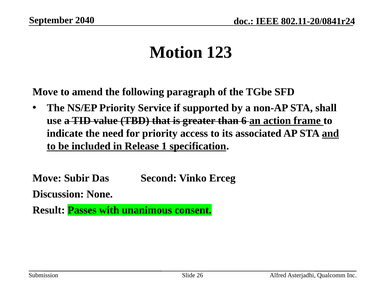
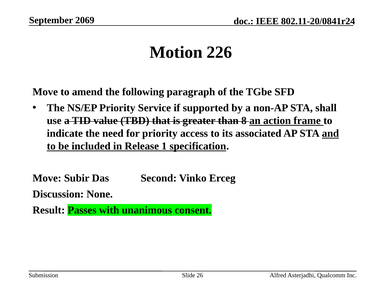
2040: 2040 -> 2069
123: 123 -> 226
6: 6 -> 8
